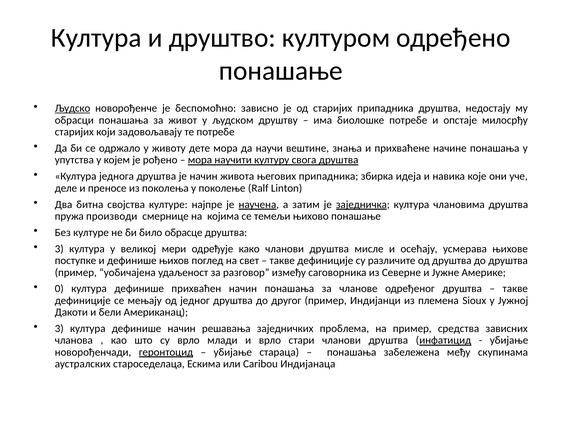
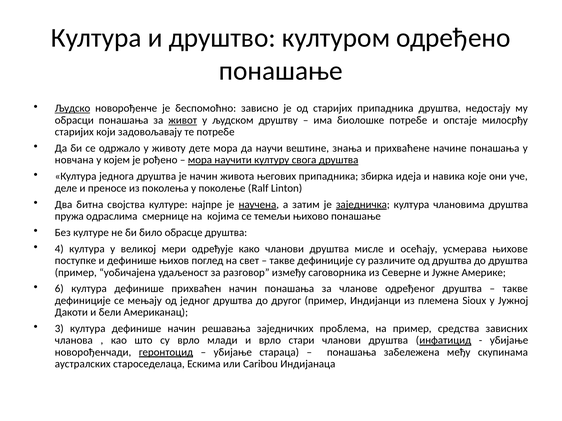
живот underline: none -> present
упутства: упутства -> новчана
производи: производи -> одраслима
3 at (59, 249): 3 -> 4
0: 0 -> 6
